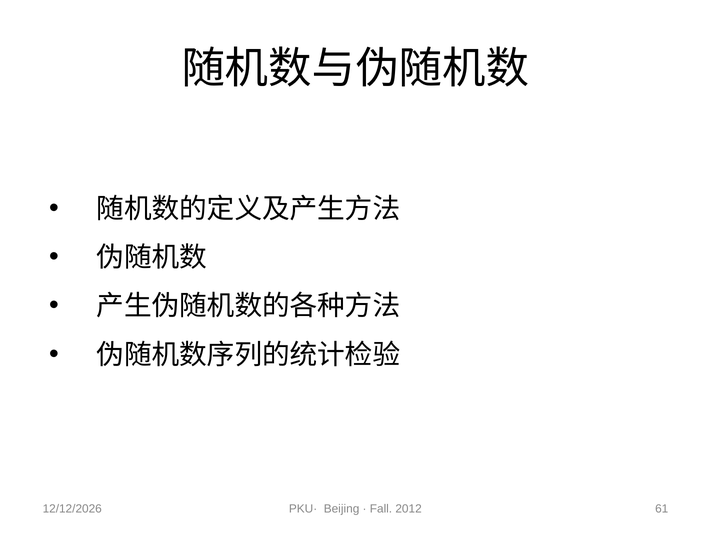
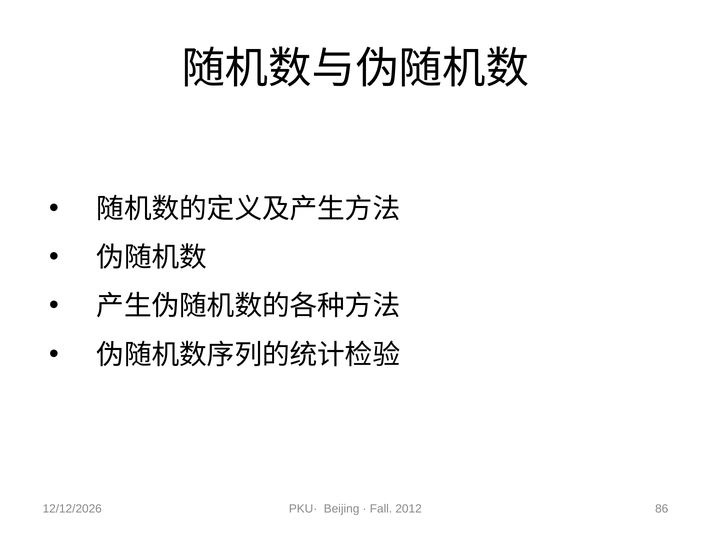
61: 61 -> 86
